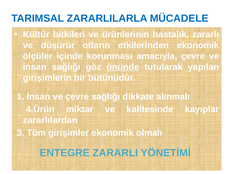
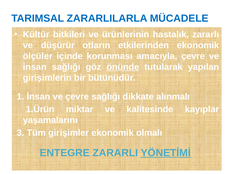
4.Ürün: 4.Ürün -> 1.Ürün
zararlılardan: zararlılardan -> yaşamalarını
YÖNETİMİ underline: none -> present
